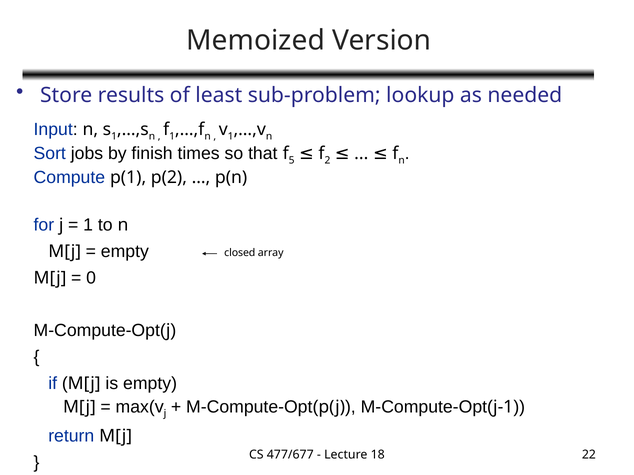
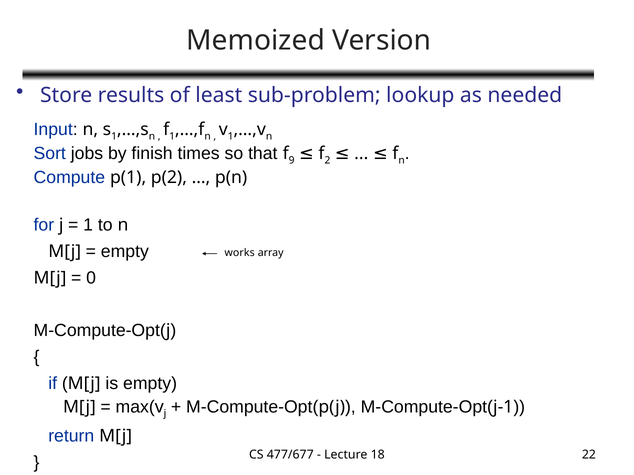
5: 5 -> 9
closed: closed -> works
